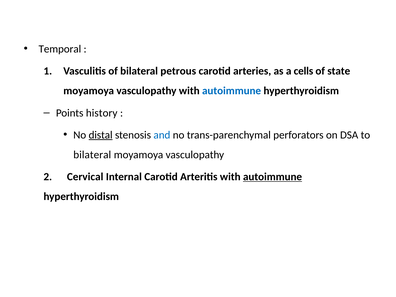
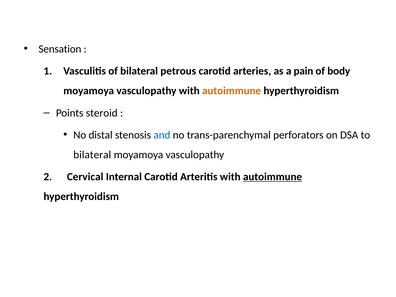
Temporal: Temporal -> Sensation
cells: cells -> pain
state: state -> body
autoimmune at (232, 91) colour: blue -> orange
history: history -> steroid
distal underline: present -> none
